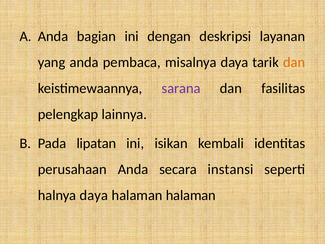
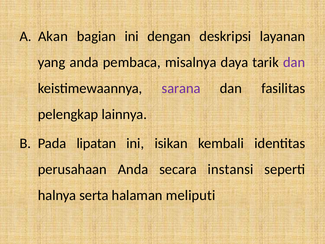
Anda at (53, 36): Anda -> Akan
dan at (294, 62) colour: orange -> purple
halnya daya: daya -> serta
halaman halaman: halaman -> meliputi
